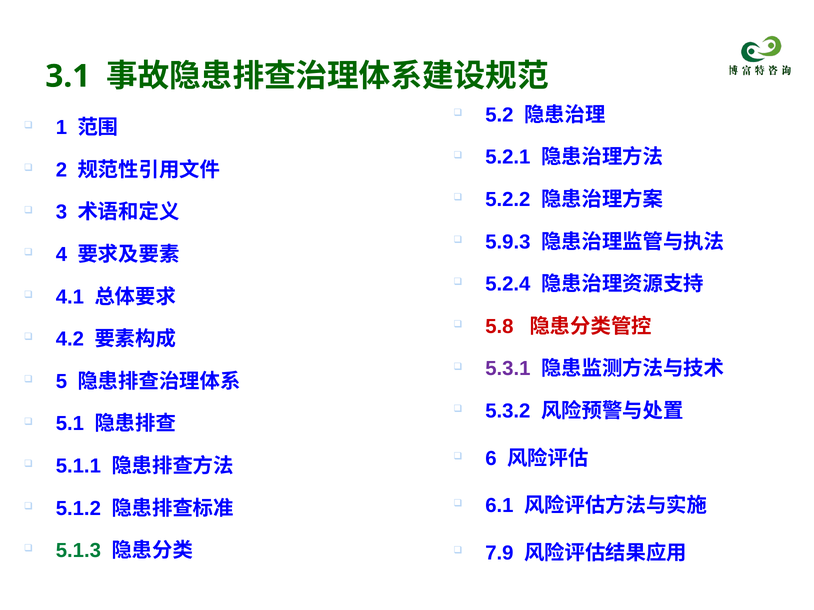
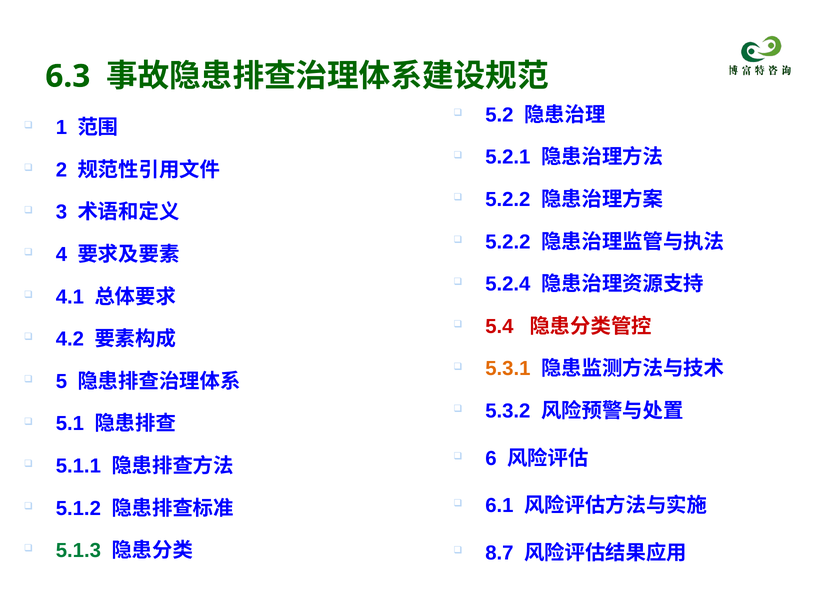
3.1: 3.1 -> 6.3
5.9.3 at (508, 242): 5.9.3 -> 5.2.2
5.8: 5.8 -> 5.4
5.3.1 colour: purple -> orange
7.9: 7.9 -> 8.7
